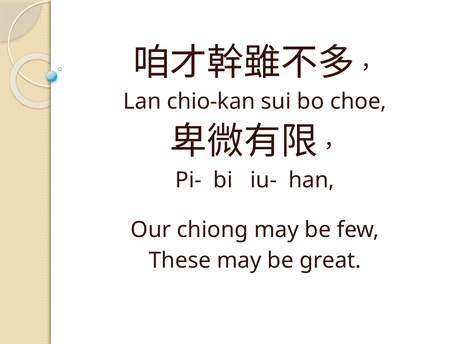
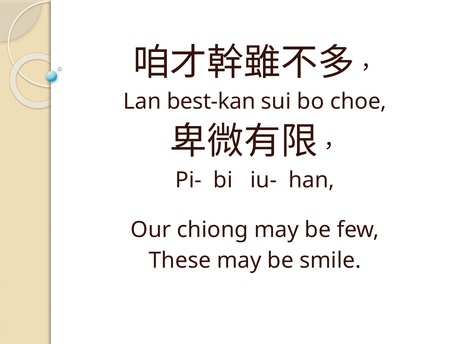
chio-kan: chio-kan -> best-kan
great: great -> smile
